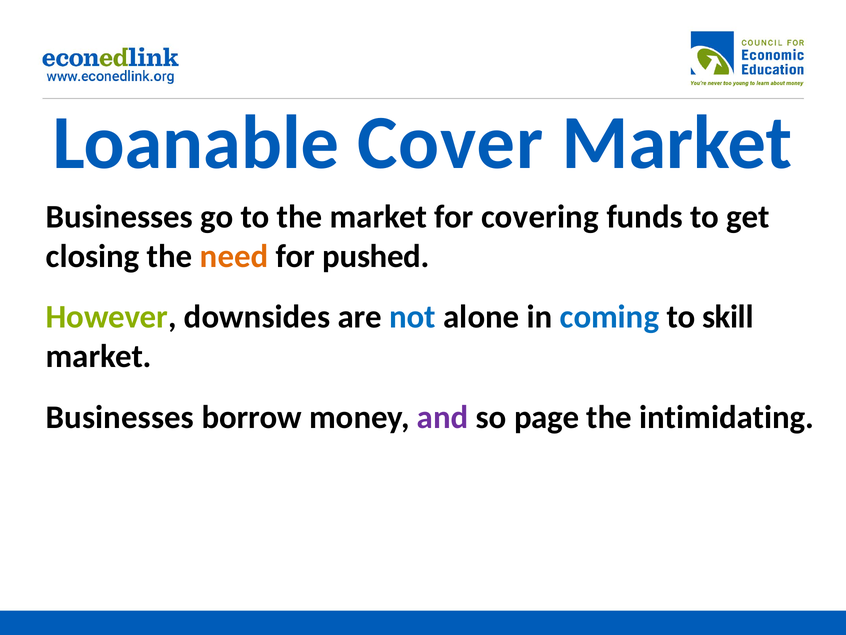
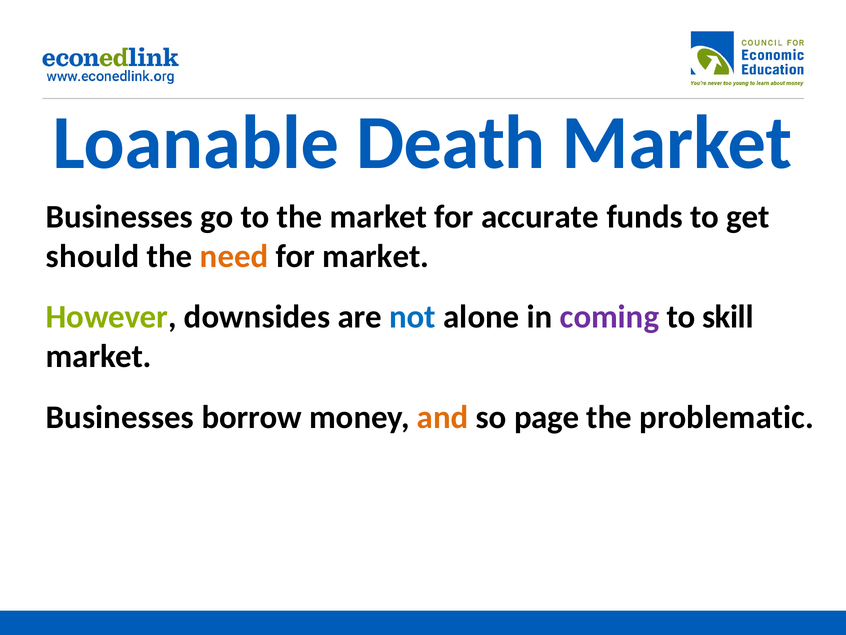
Cover: Cover -> Death
covering: covering -> accurate
closing: closing -> should
for pushed: pushed -> market
coming colour: blue -> purple
and colour: purple -> orange
intimidating: intimidating -> problematic
